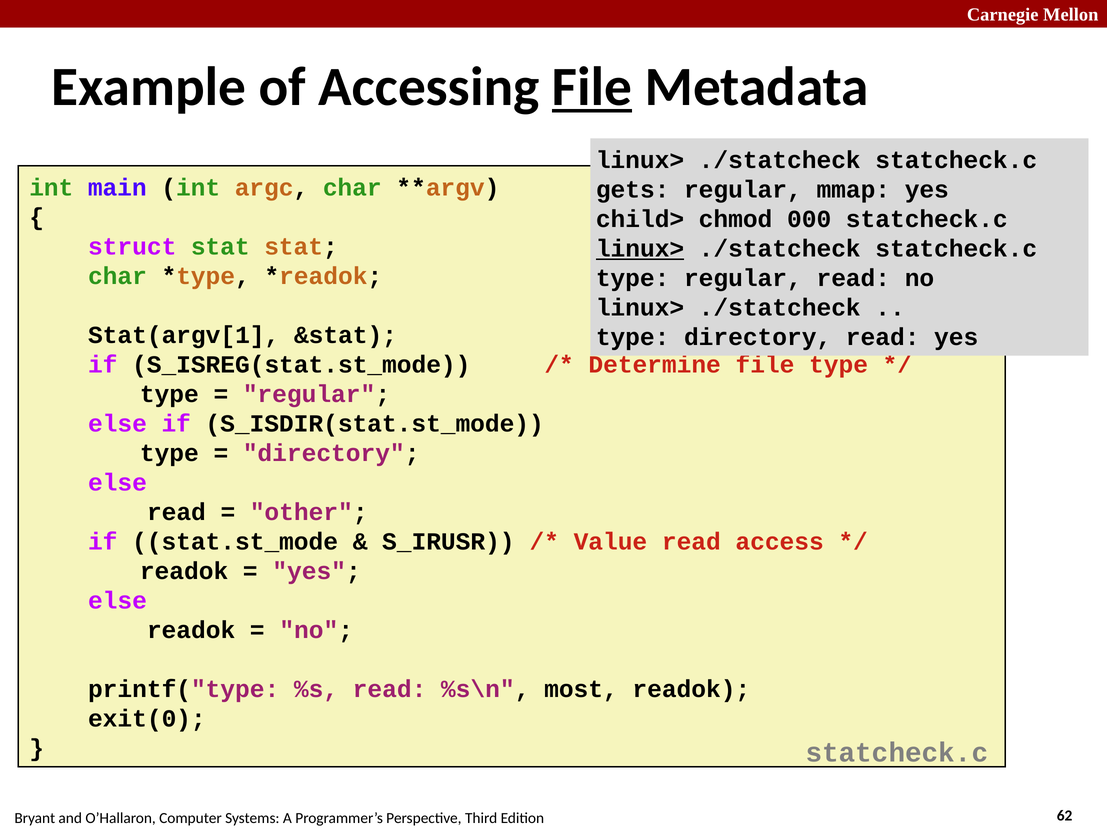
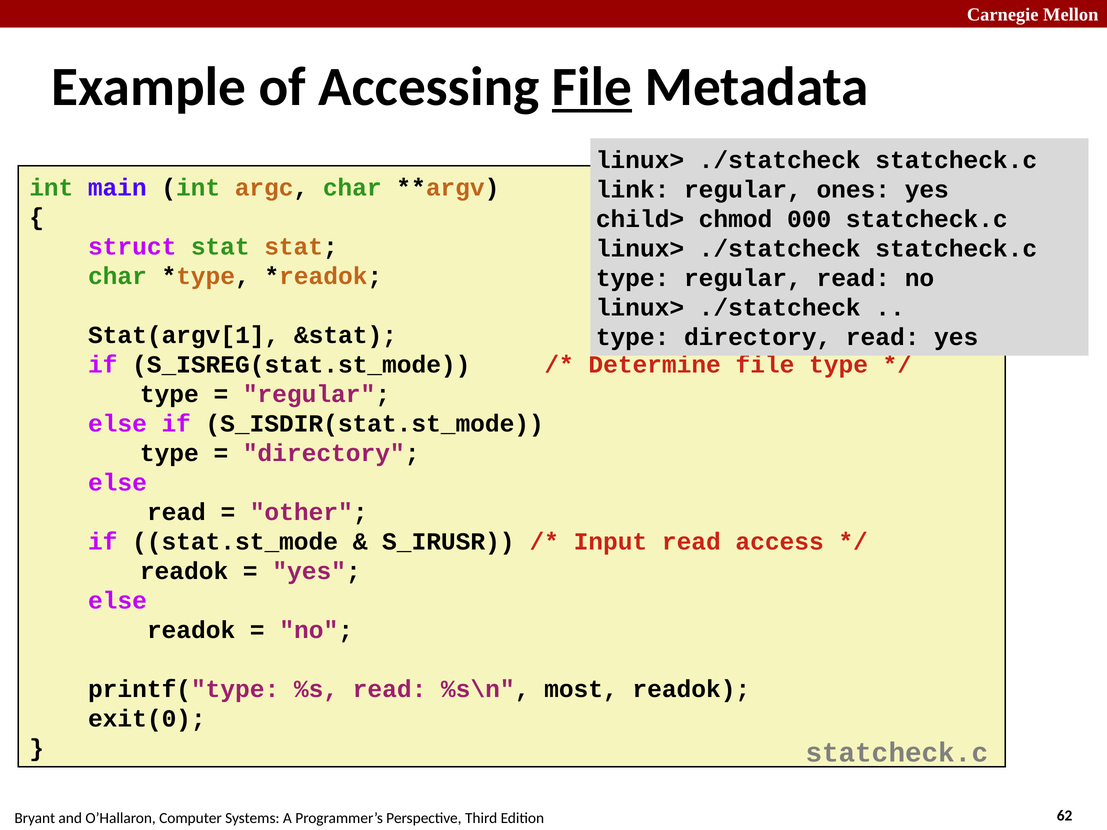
gets: gets -> link
mmap: mmap -> ones
linux> at (640, 249) underline: present -> none
Value: Value -> Input
